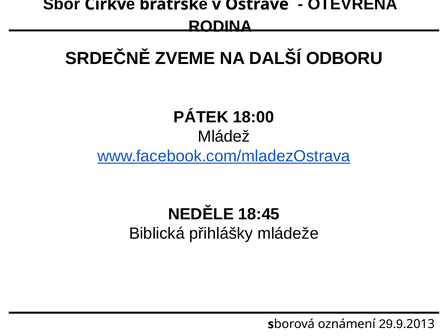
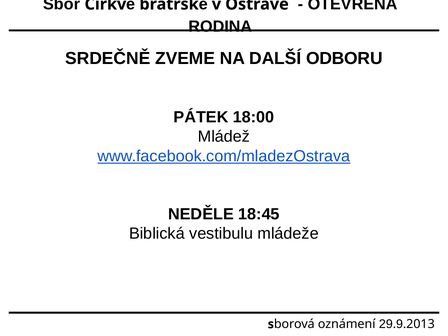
přihlášky: přihlášky -> vestibulu
